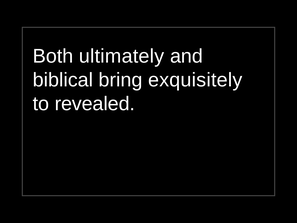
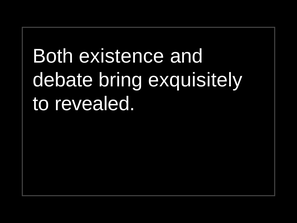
ultimately: ultimately -> existence
biblical: biblical -> debate
